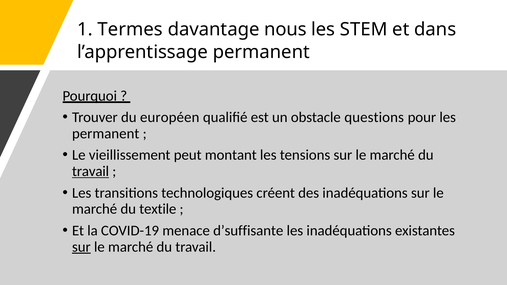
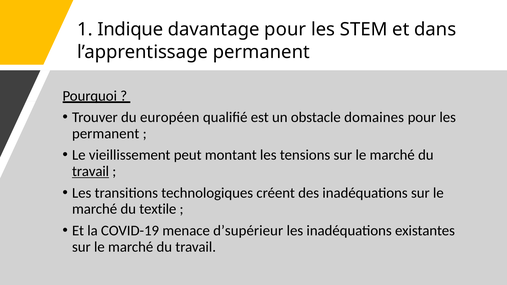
Termes: Termes -> Indique
davantage nous: nous -> pour
questions: questions -> domaines
d’suffisante: d’suffisante -> d’supérieur
sur at (81, 247) underline: present -> none
